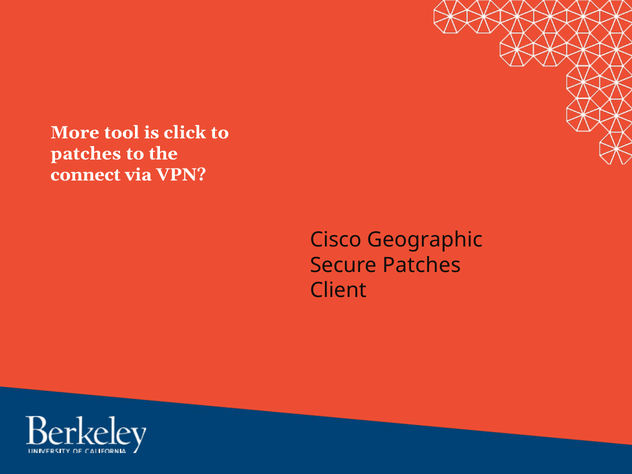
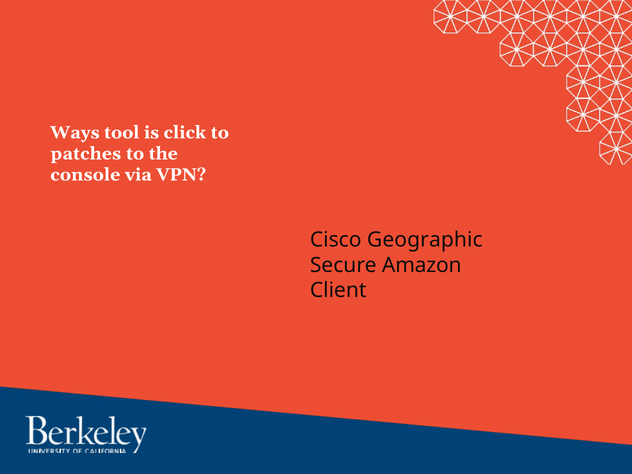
More: More -> Ways
connect: connect -> console
Secure Patches: Patches -> Amazon
